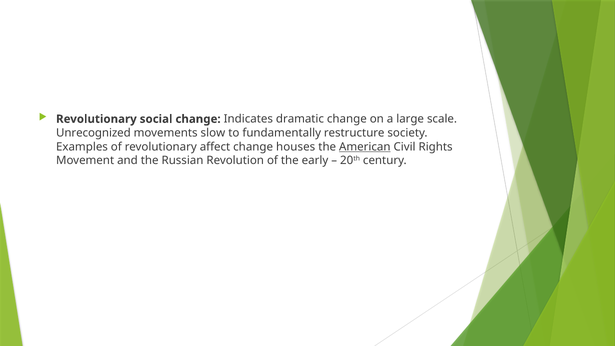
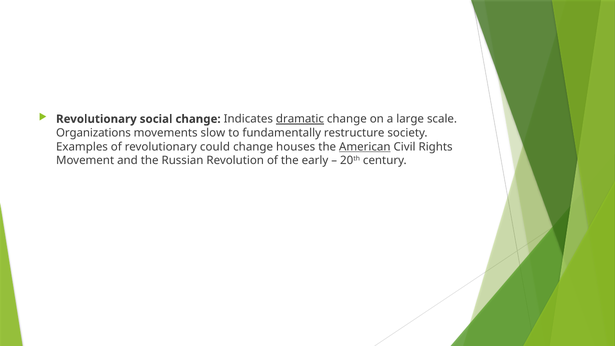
dramatic underline: none -> present
Unrecognized: Unrecognized -> Organizations
affect: affect -> could
